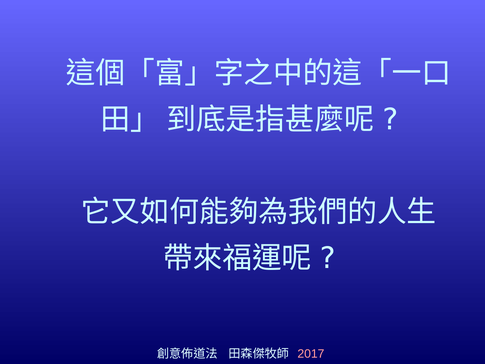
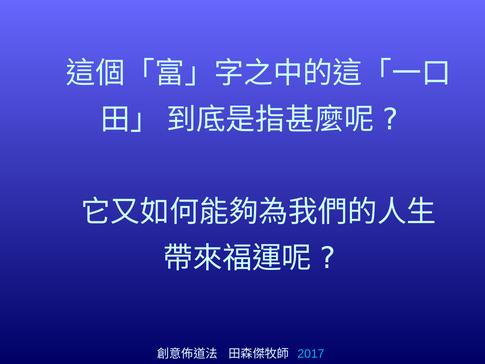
2017 colour: pink -> light blue
